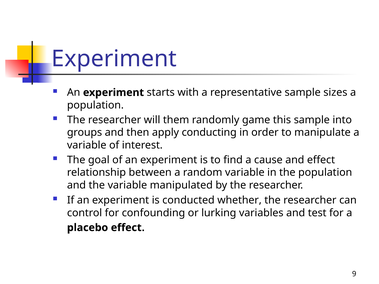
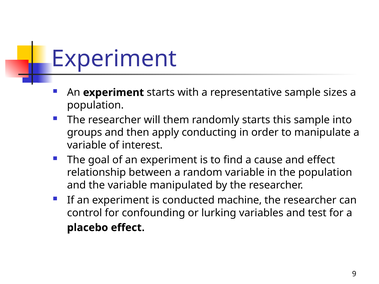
randomly game: game -> starts
whether: whether -> machine
